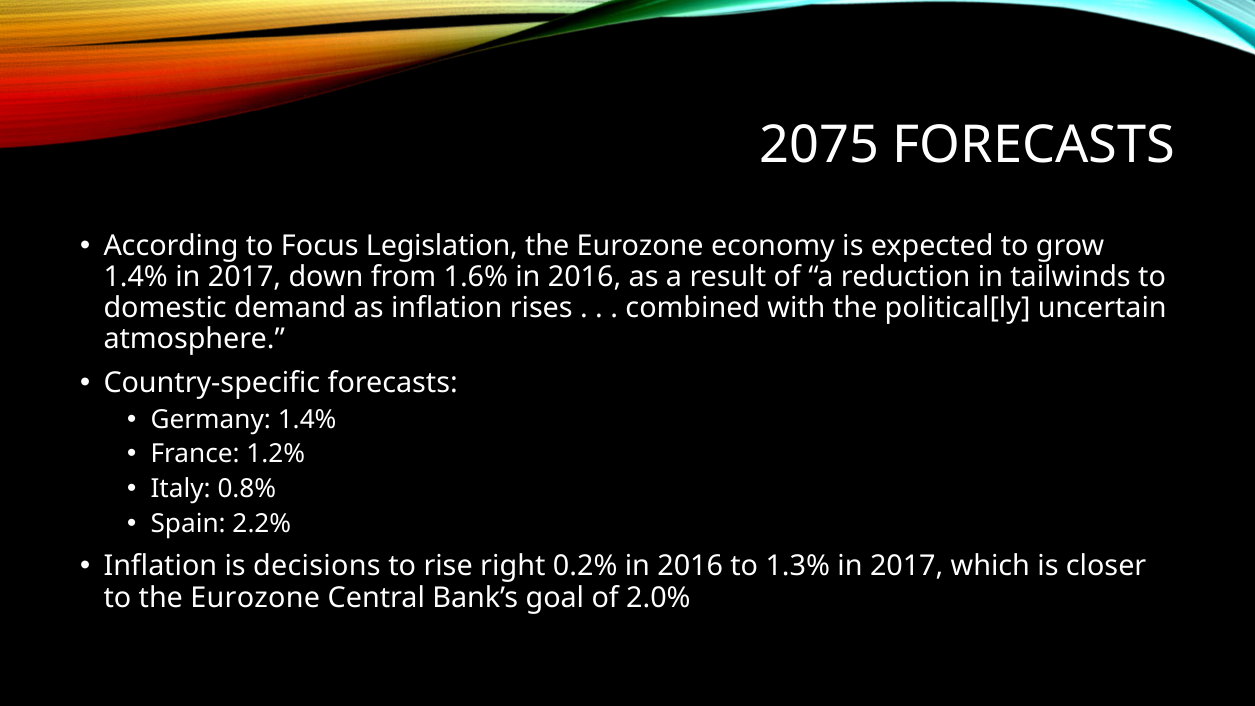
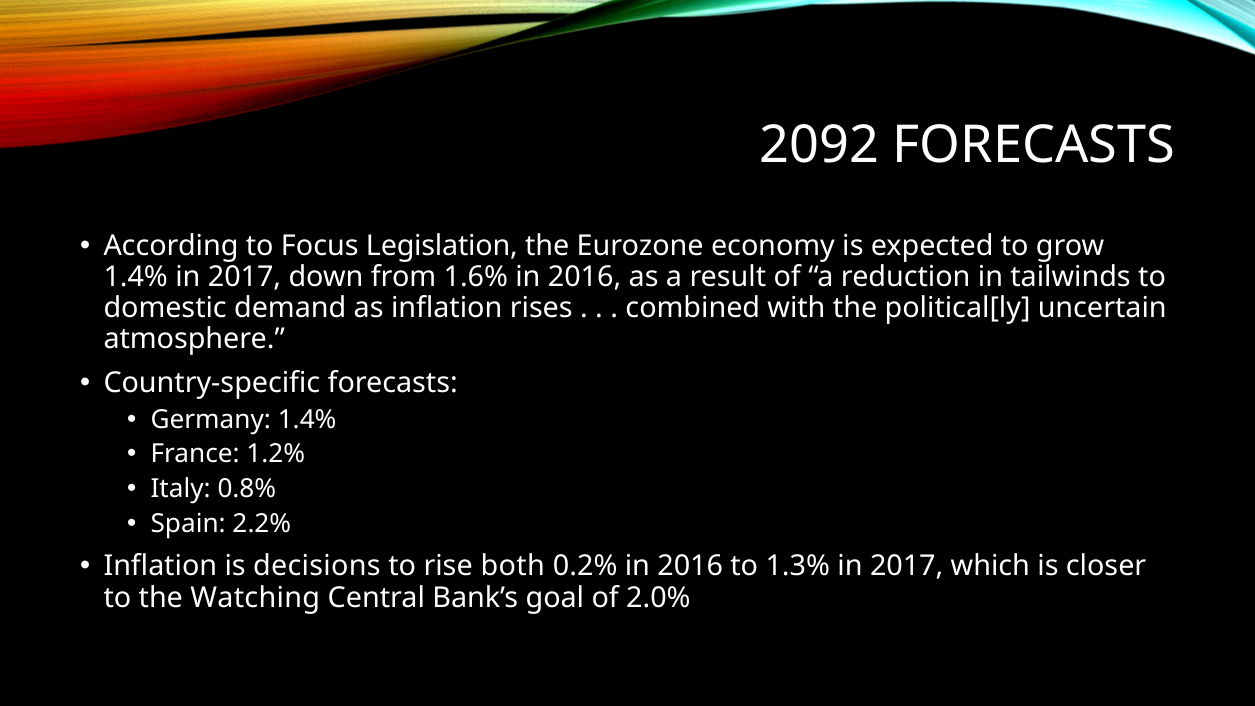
2075: 2075 -> 2092
right: right -> both
to the Eurozone: Eurozone -> Watching
